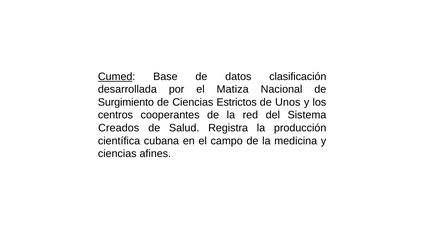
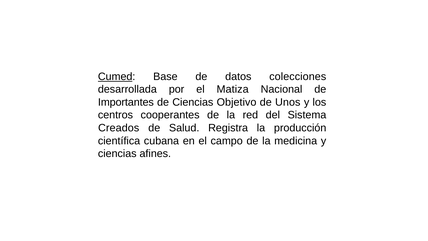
clasificación: clasificación -> colecciones
Surgimiento: Surgimiento -> Importantes
Estrictos: Estrictos -> Objetivo
